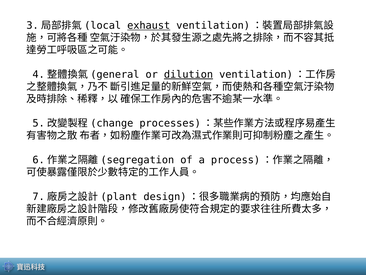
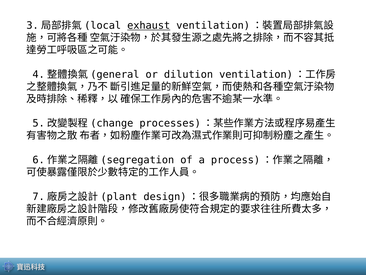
dilution underline: present -> none
